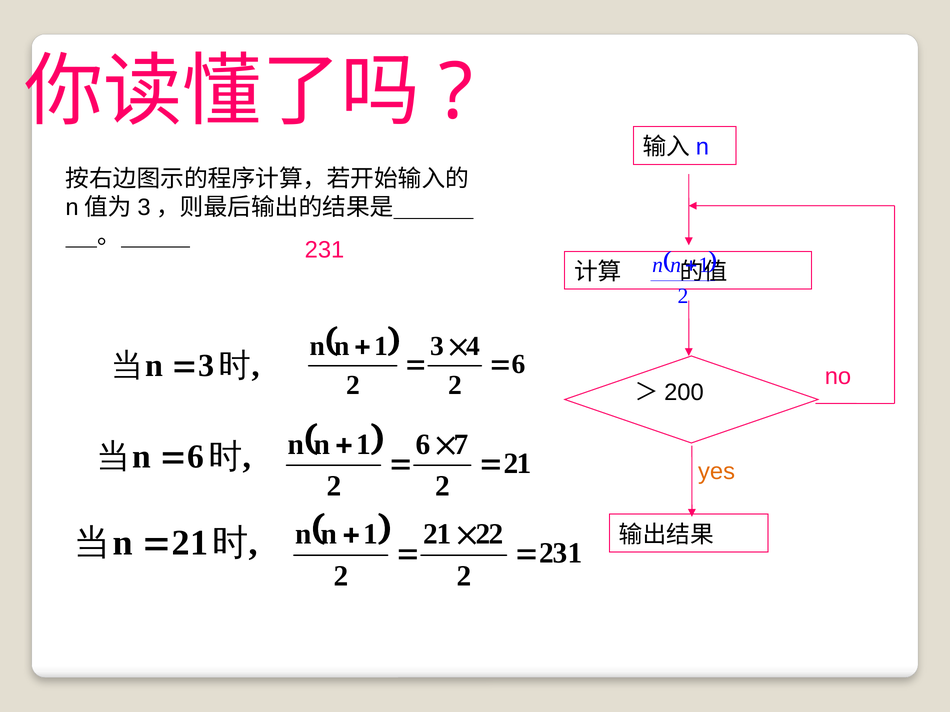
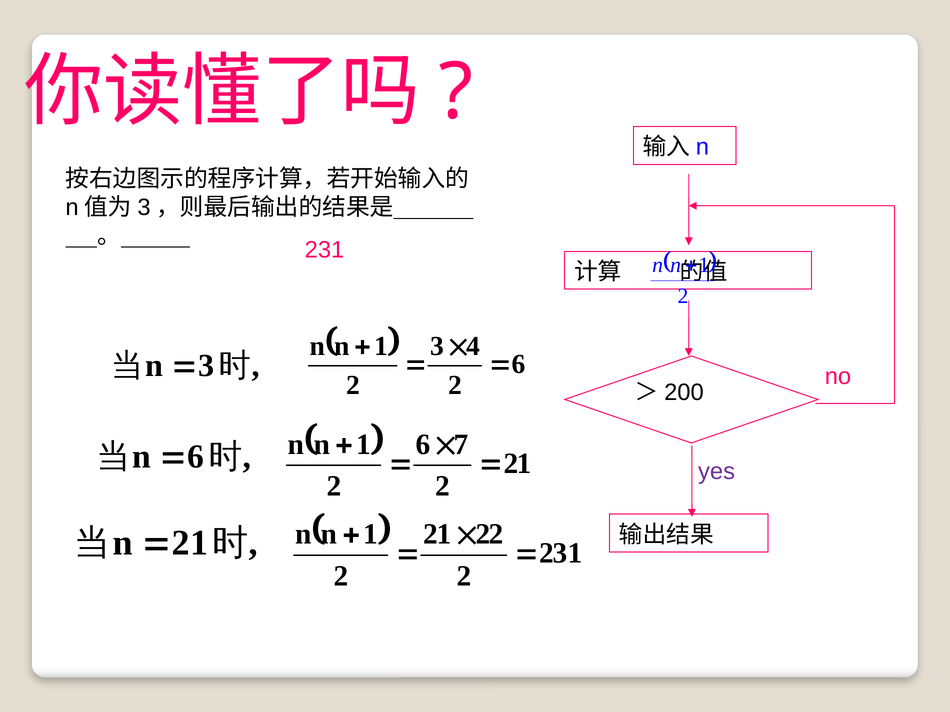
yes colour: orange -> purple
